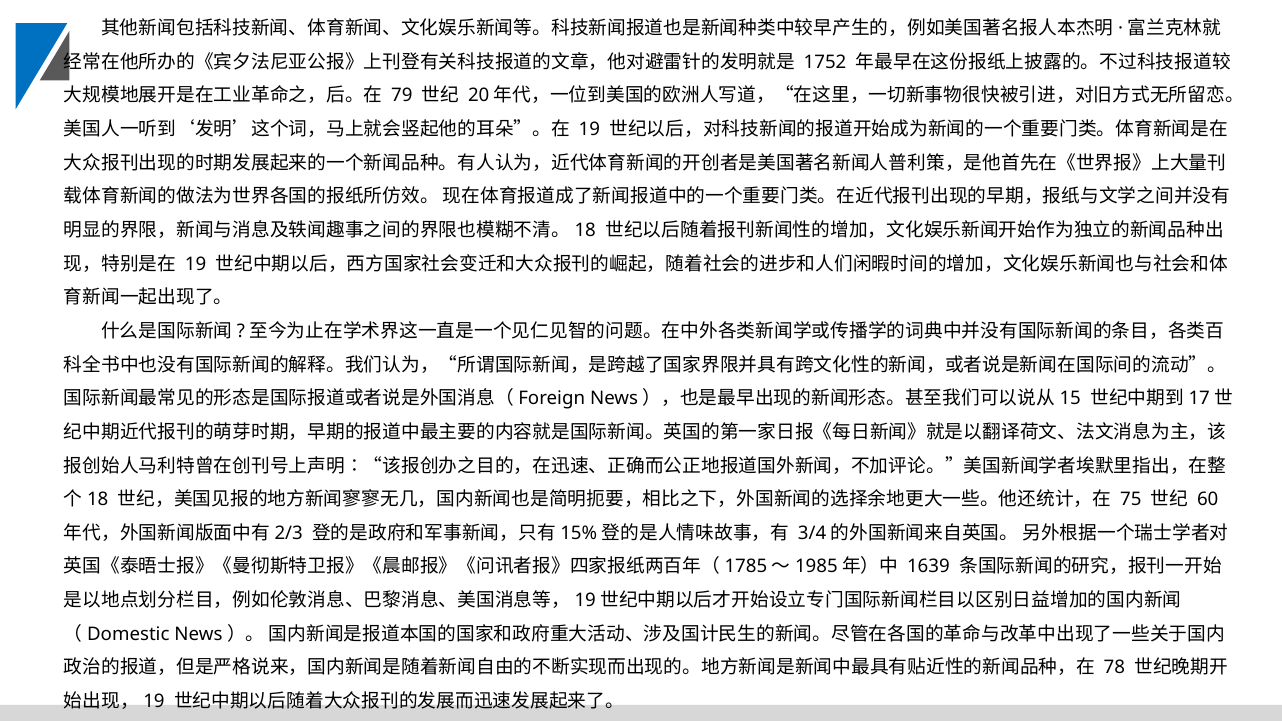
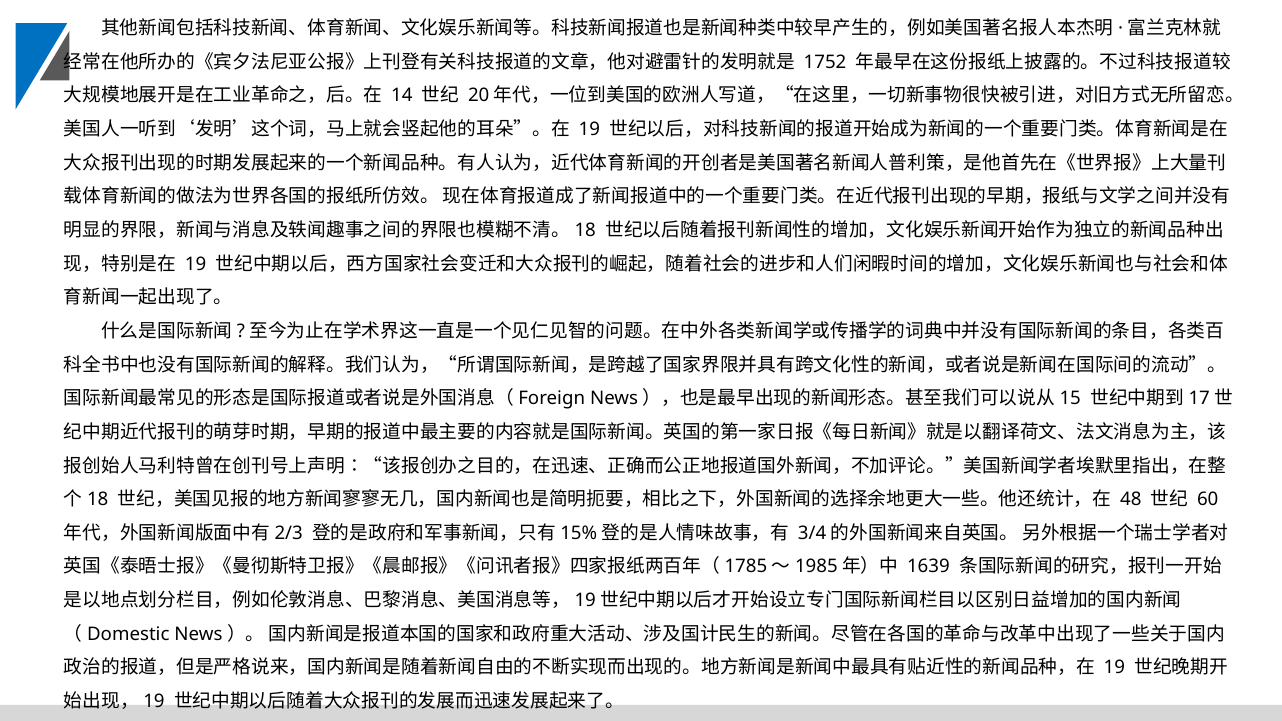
79: 79 -> 14
75: 75 -> 48
78 at (1114, 668): 78 -> 19
